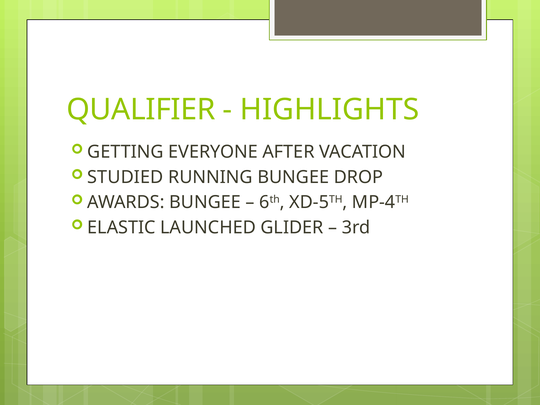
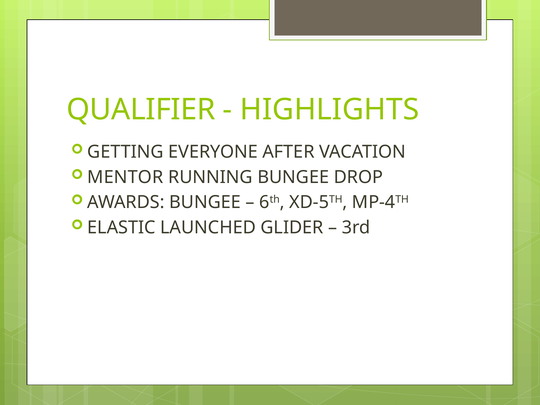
STUDIED: STUDIED -> MENTOR
